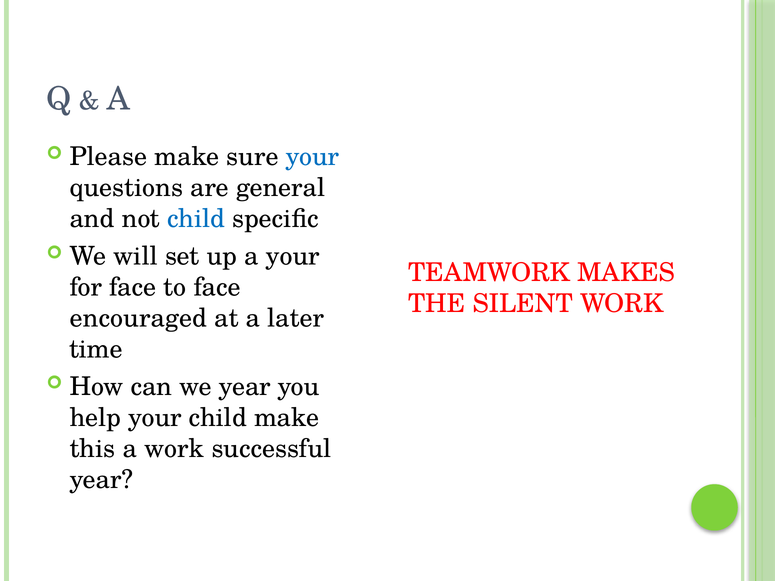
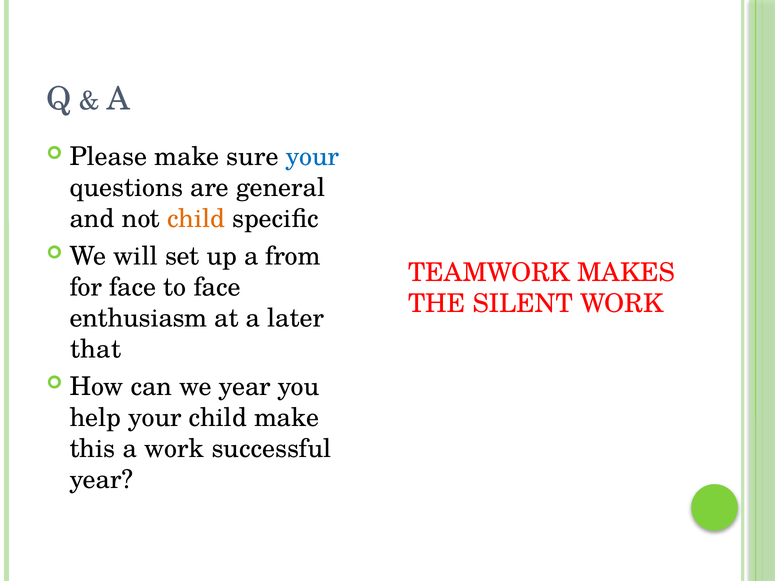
child at (196, 219) colour: blue -> orange
a your: your -> from
encouraged: encouraged -> enthusiasm
time: time -> that
